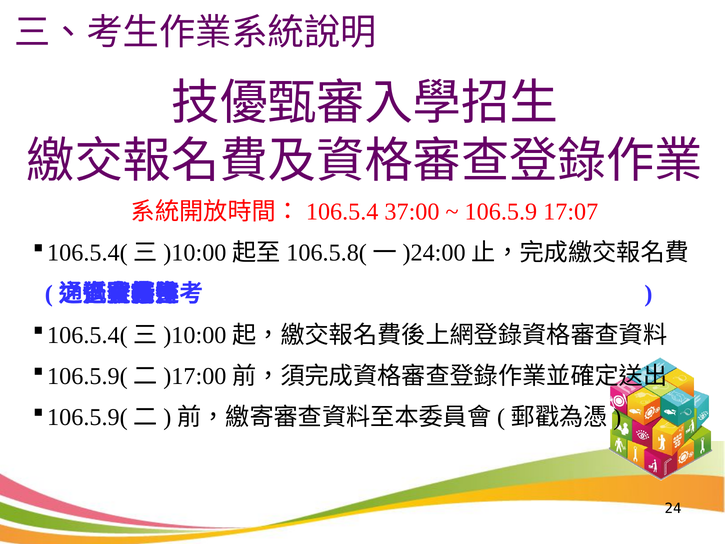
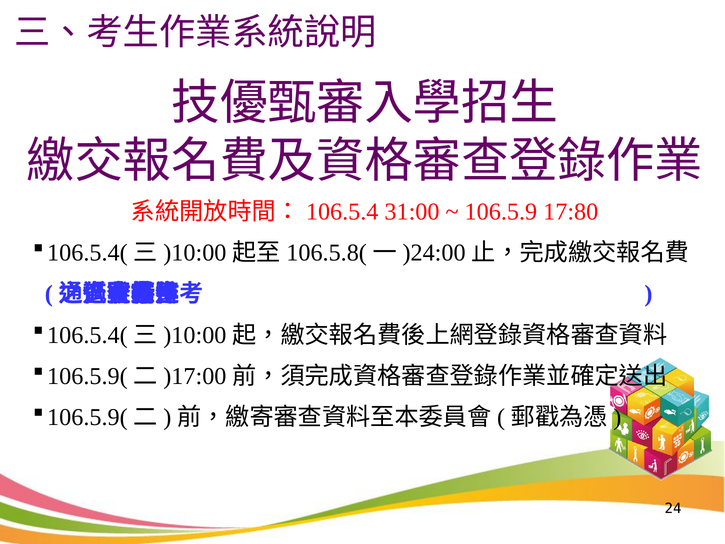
37:00: 37:00 -> 31:00
17:07: 17:07 -> 17:80
